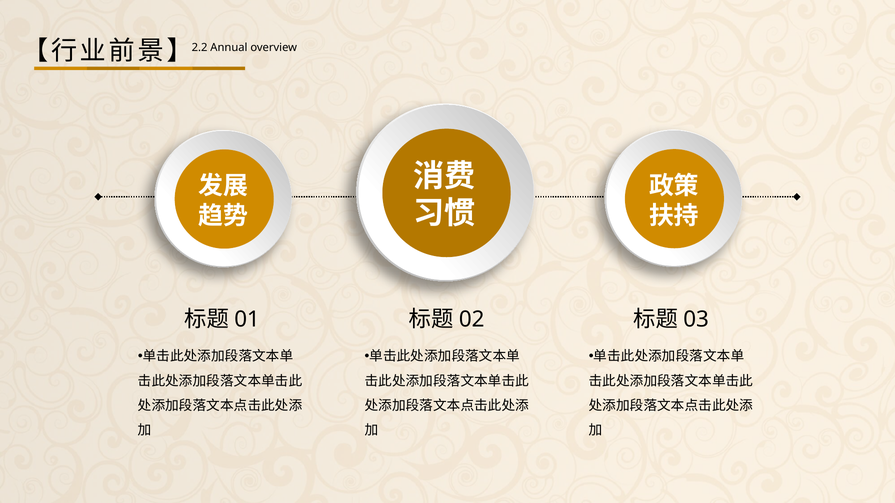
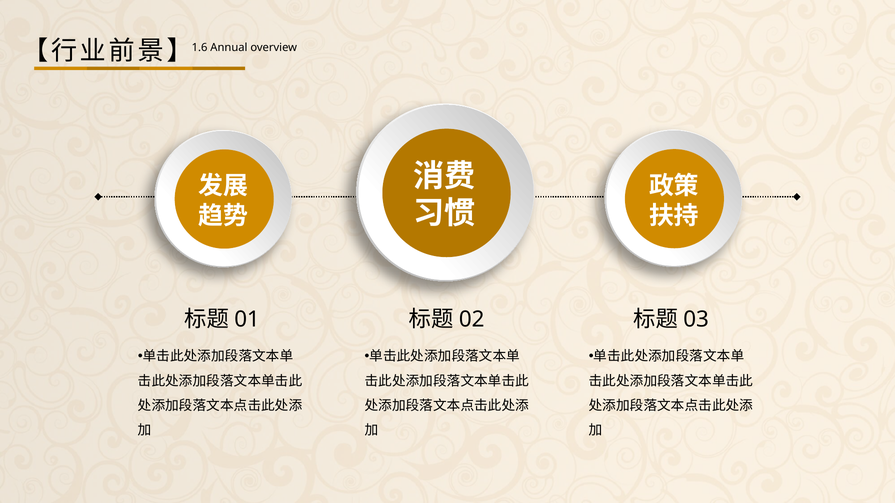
2.2: 2.2 -> 1.6
